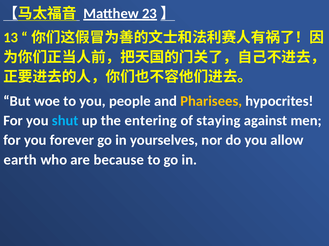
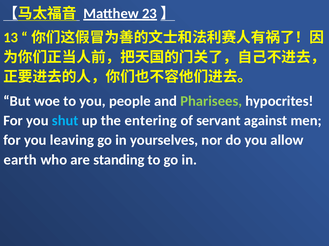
Pharisees colour: yellow -> light green
staying: staying -> servant
forever: forever -> leaving
because: because -> standing
